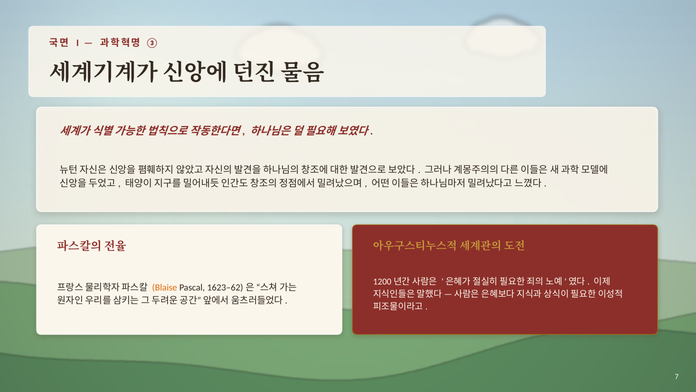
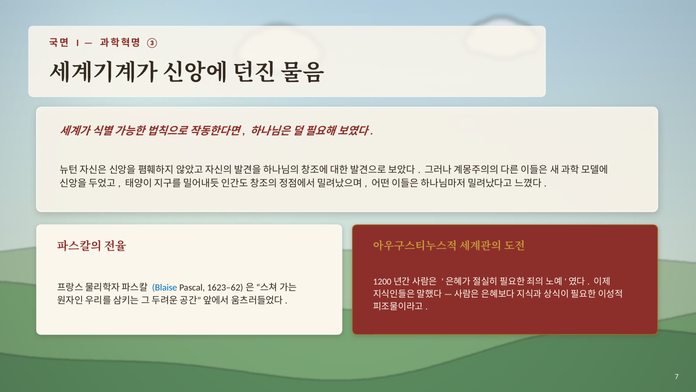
Blaise colour: orange -> blue
